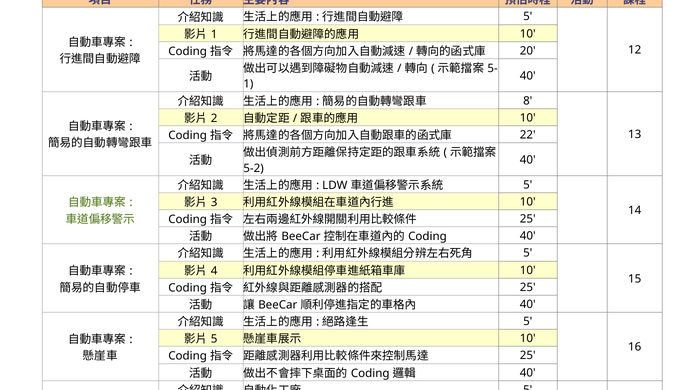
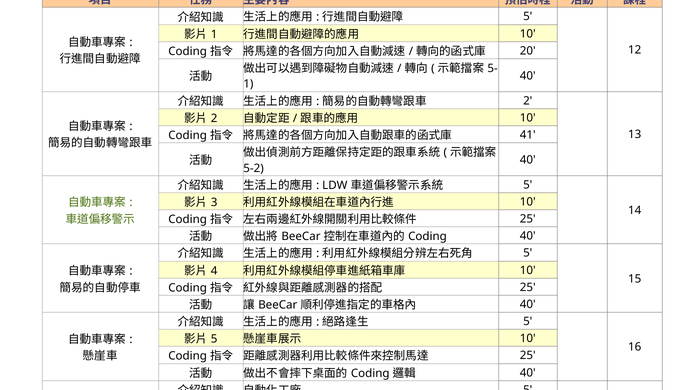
8 at (528, 101): 8 -> 2
22: 22 -> 41
